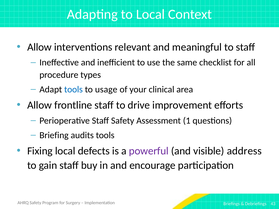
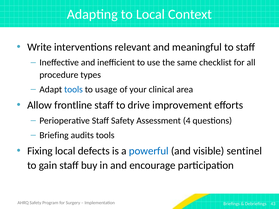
Allow at (39, 47): Allow -> Write
1: 1 -> 4
powerful colour: purple -> blue
address: address -> sentinel
